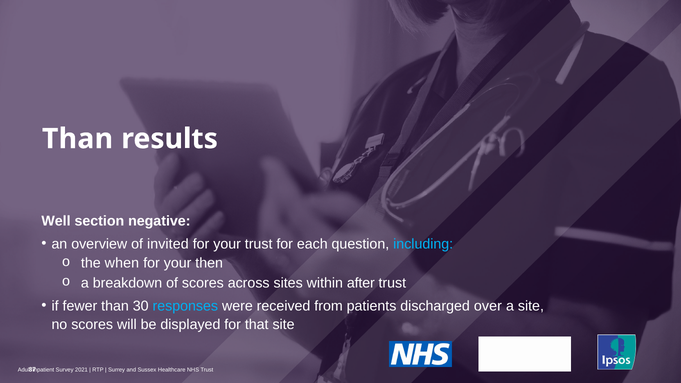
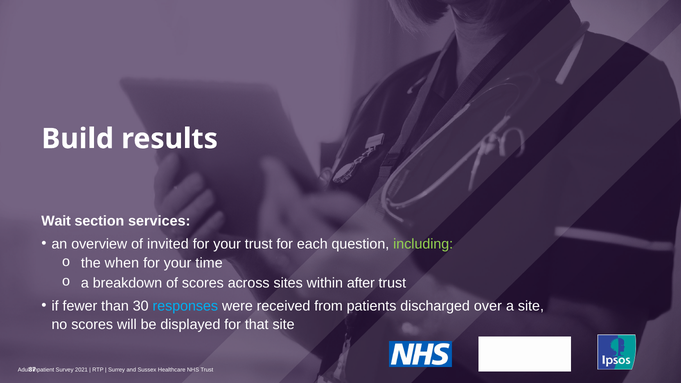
Than at (78, 139): Than -> Build
Well: Well -> Wait
negative: negative -> services
including colour: light blue -> light green
then: then -> time
